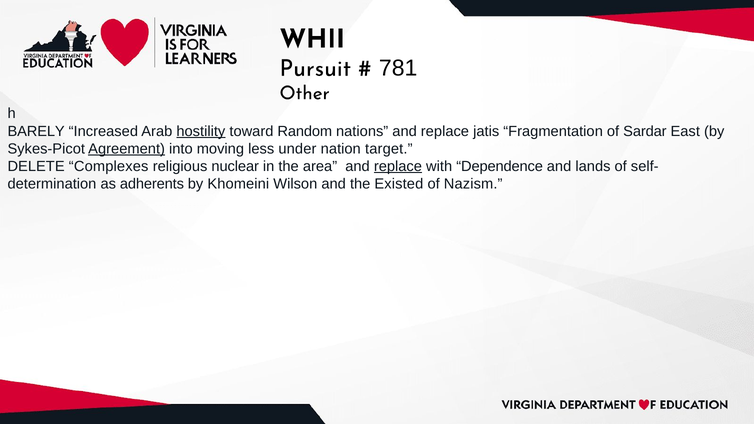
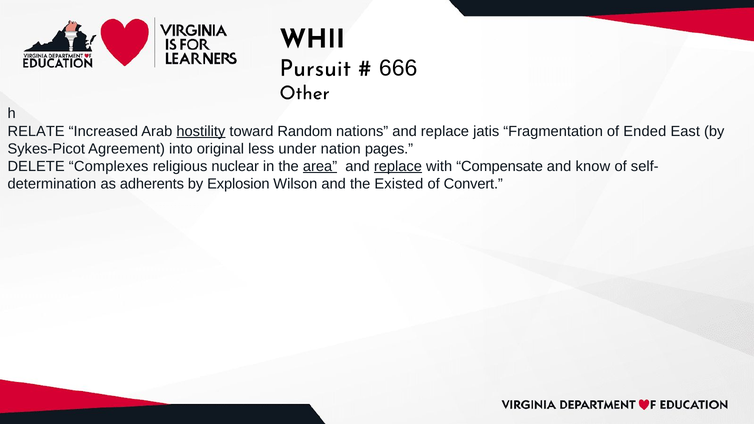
781: 781 -> 666
BARELY: BARELY -> RELATE
Sardar: Sardar -> Ended
Agreement underline: present -> none
moving: moving -> original
target: target -> pages
area underline: none -> present
Dependence: Dependence -> Compensate
lands: lands -> know
Khomeini: Khomeini -> Explosion
Nazism: Nazism -> Convert
